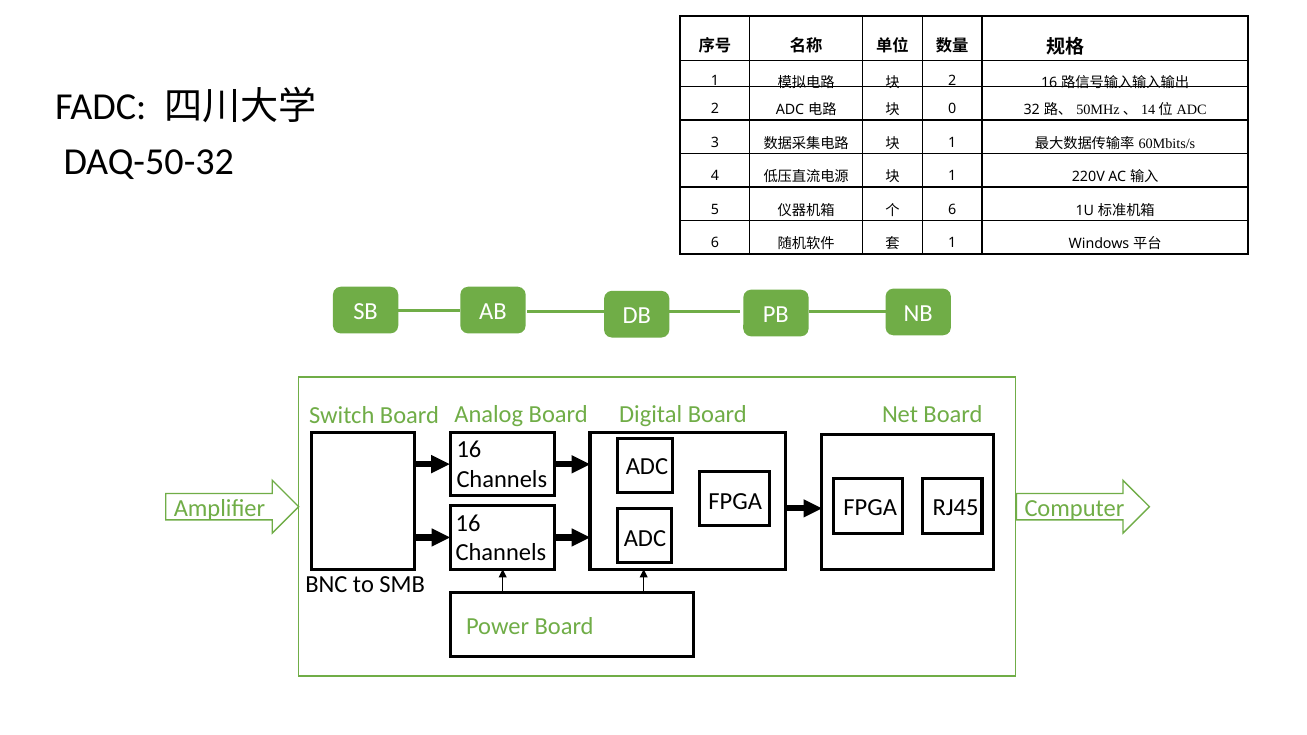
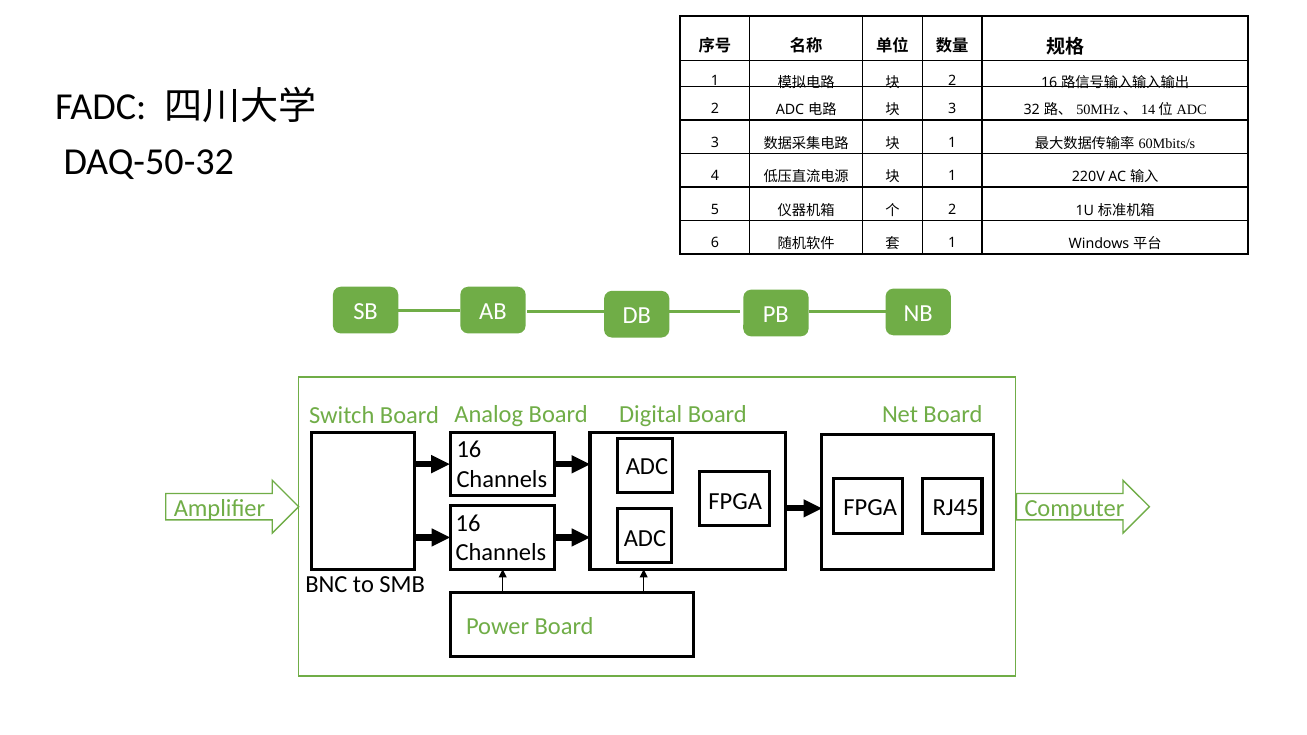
0 at (952, 109): 0 -> 3
6 at (952, 209): 6 -> 2
